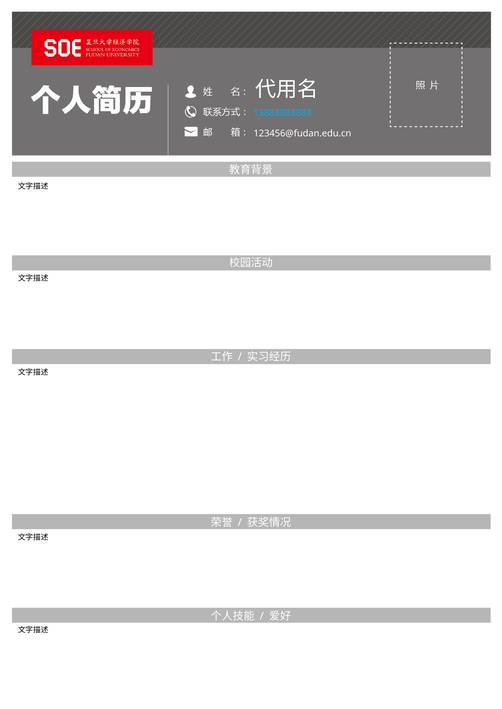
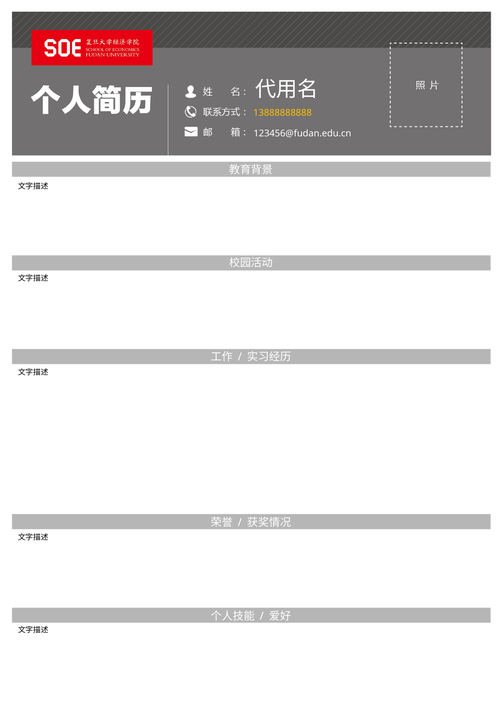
13888888888 colour: light blue -> yellow
